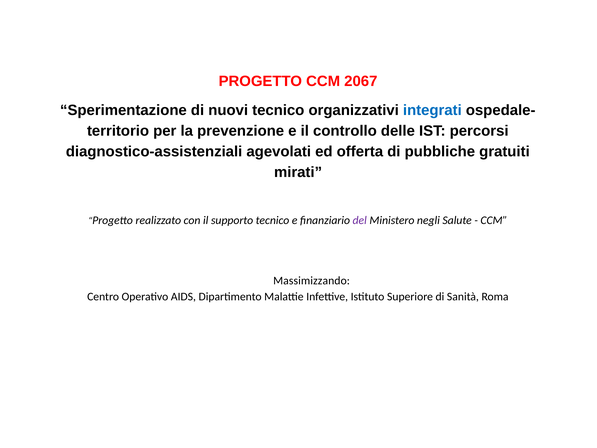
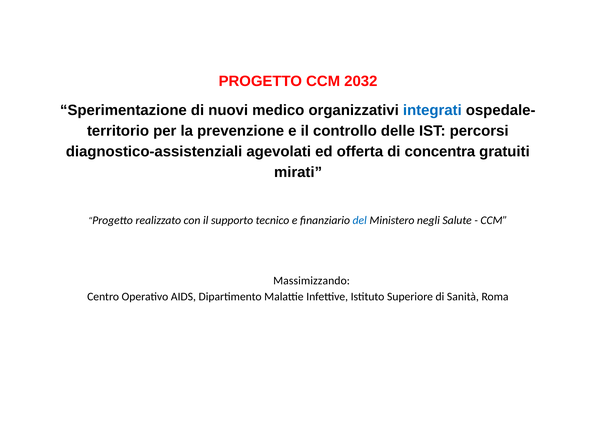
2067: 2067 -> 2032
nuovi tecnico: tecnico -> medico
pubbliche: pubbliche -> concentra
del colour: purple -> blue
